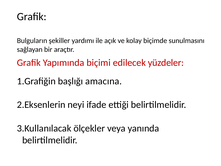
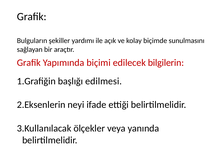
yüzdeler: yüzdeler -> bilgilerin
amacına: amacına -> edilmesi
